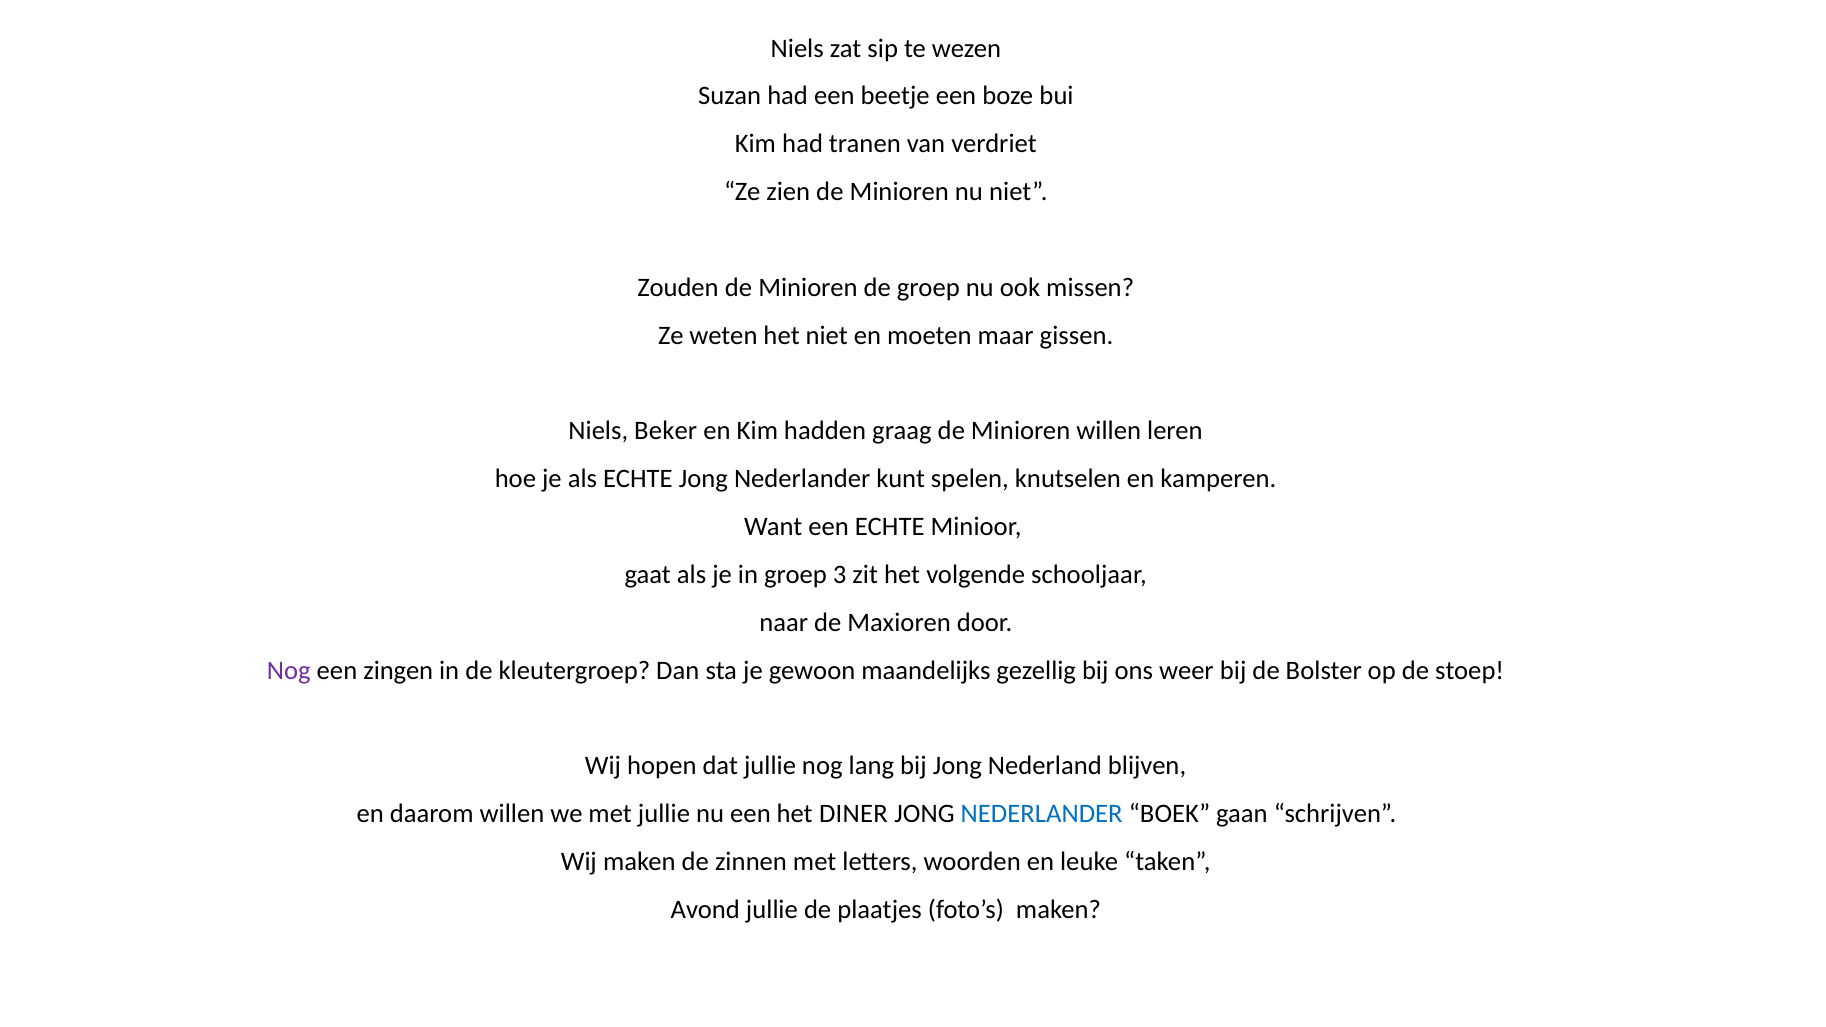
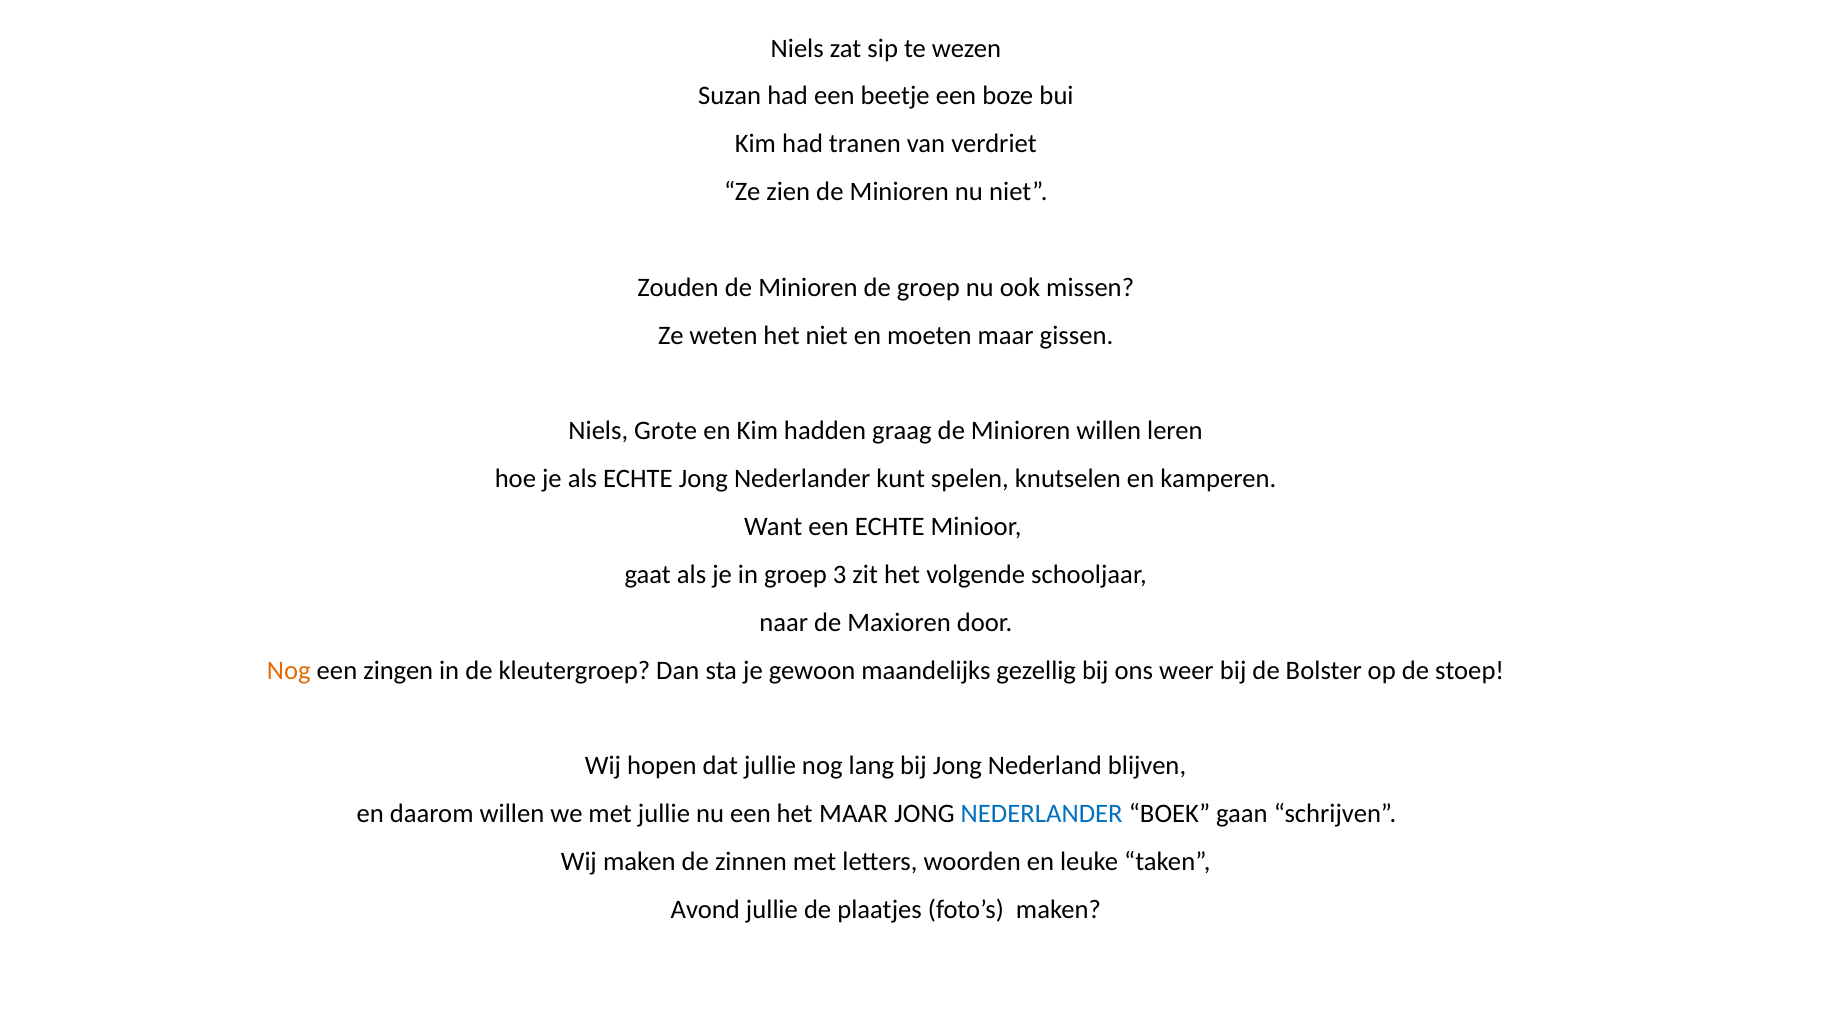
Beker: Beker -> Grote
Nog at (289, 671) colour: purple -> orange
het DINER: DINER -> MAAR
